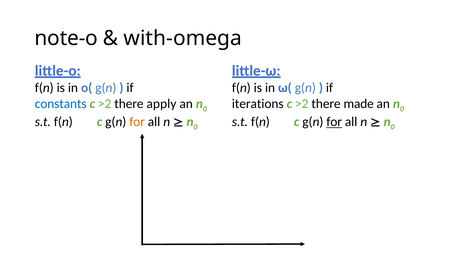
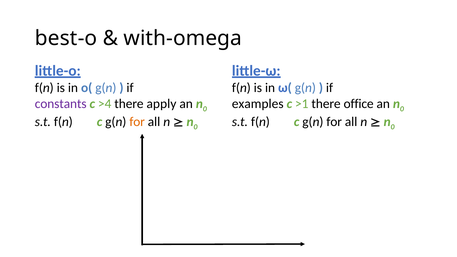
note-o: note-o -> best-o
constants colour: blue -> purple
>2 at (105, 104): >2 -> >4
iterations: iterations -> examples
>2 at (302, 104): >2 -> >1
made: made -> office
for at (334, 122) underline: present -> none
